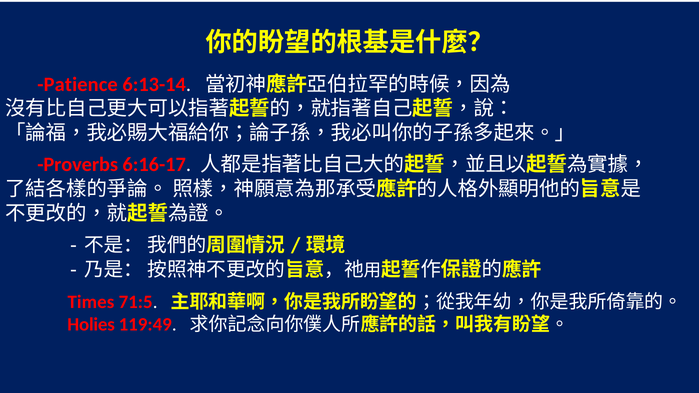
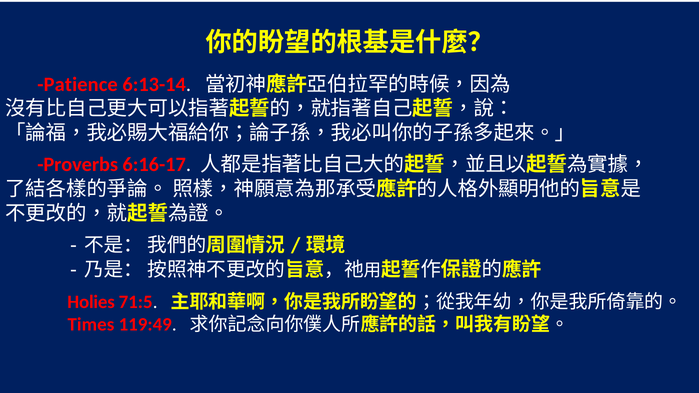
Times: Times -> Holies
Holies: Holies -> Times
